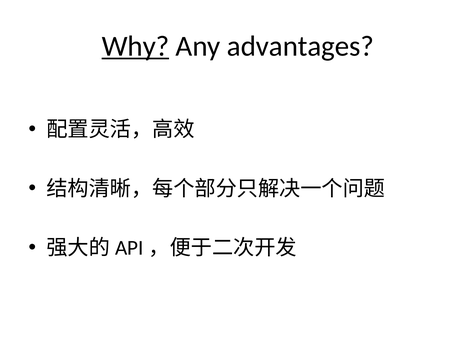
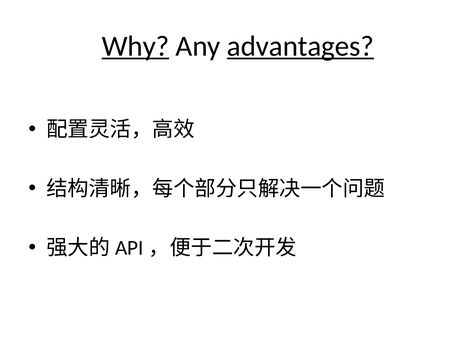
advantages underline: none -> present
